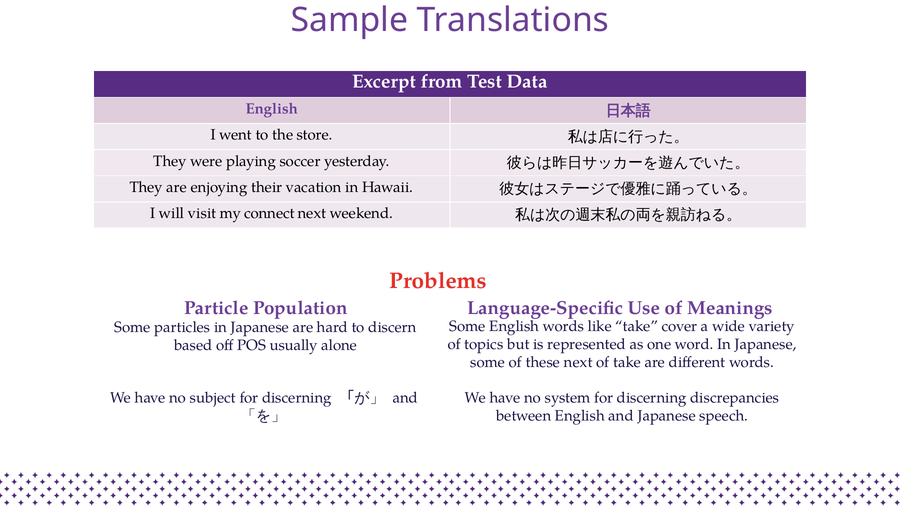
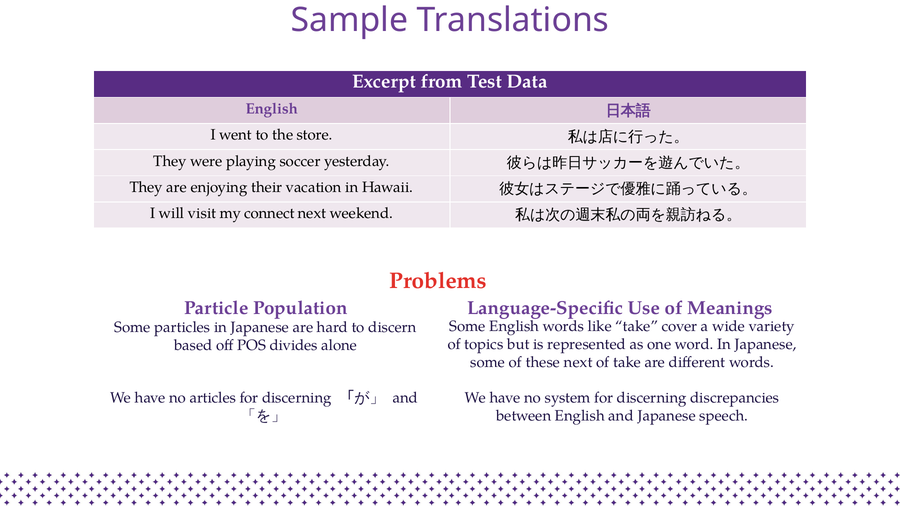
usually: usually -> divides
subject: subject -> articles
